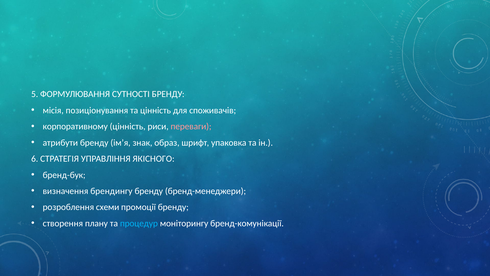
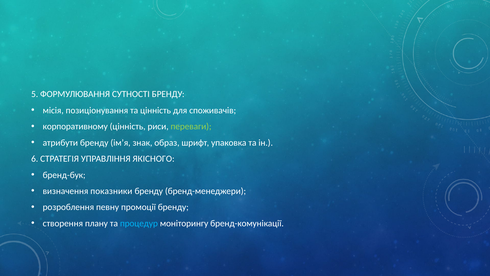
переваги colour: pink -> light green
брендингу: брендингу -> показники
схеми: схеми -> певну
